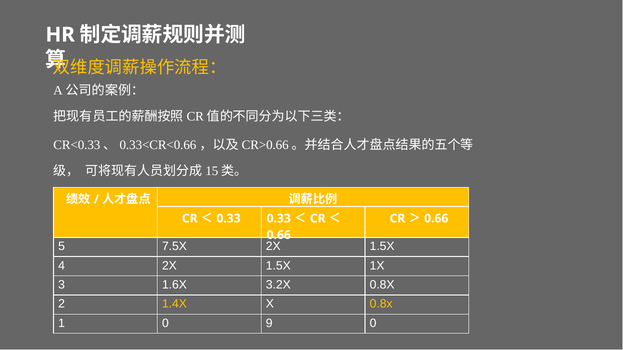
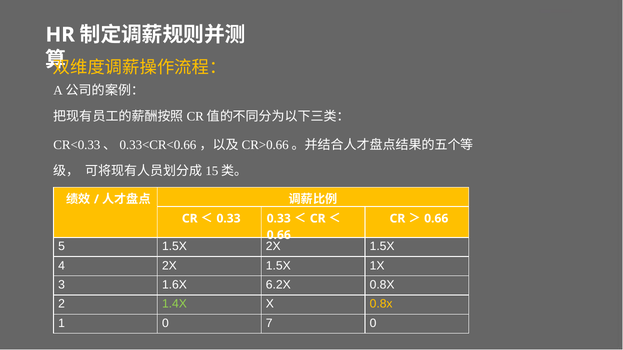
5 7.5X: 7.5X -> 1.5X
3.2X: 3.2X -> 6.2X
1.4X colour: yellow -> light green
9: 9 -> 7
